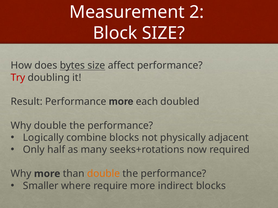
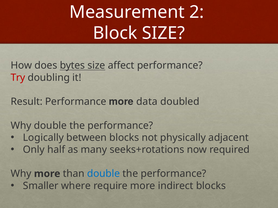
each: each -> data
combine: combine -> between
double at (104, 174) colour: orange -> blue
